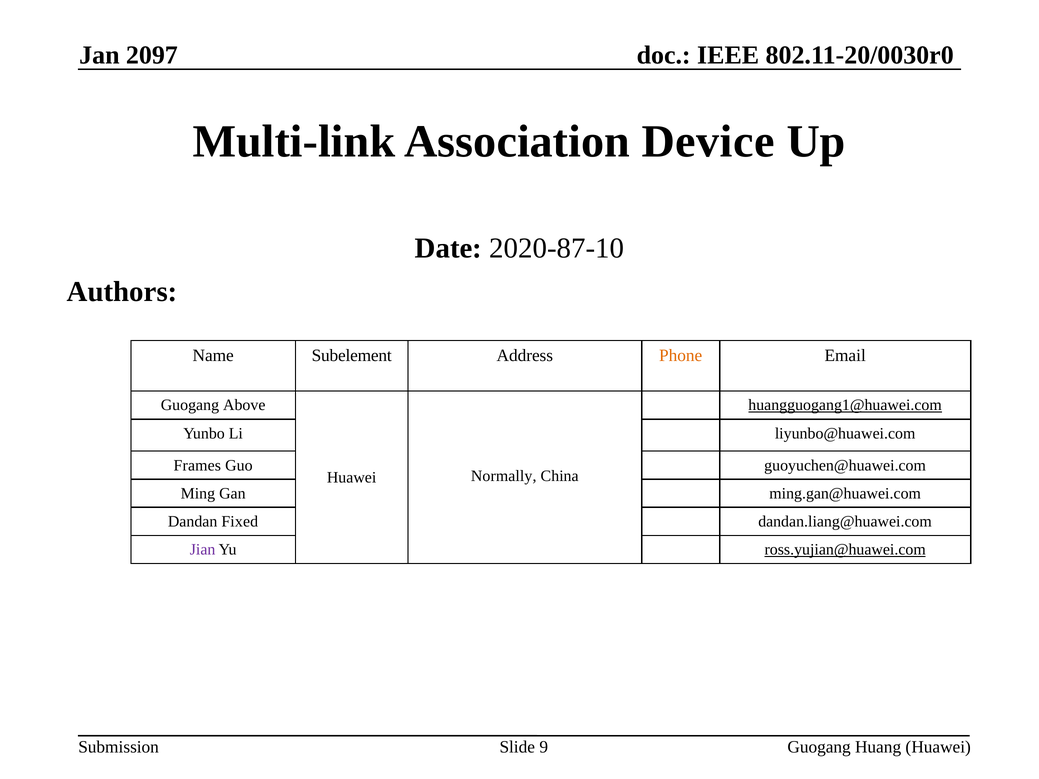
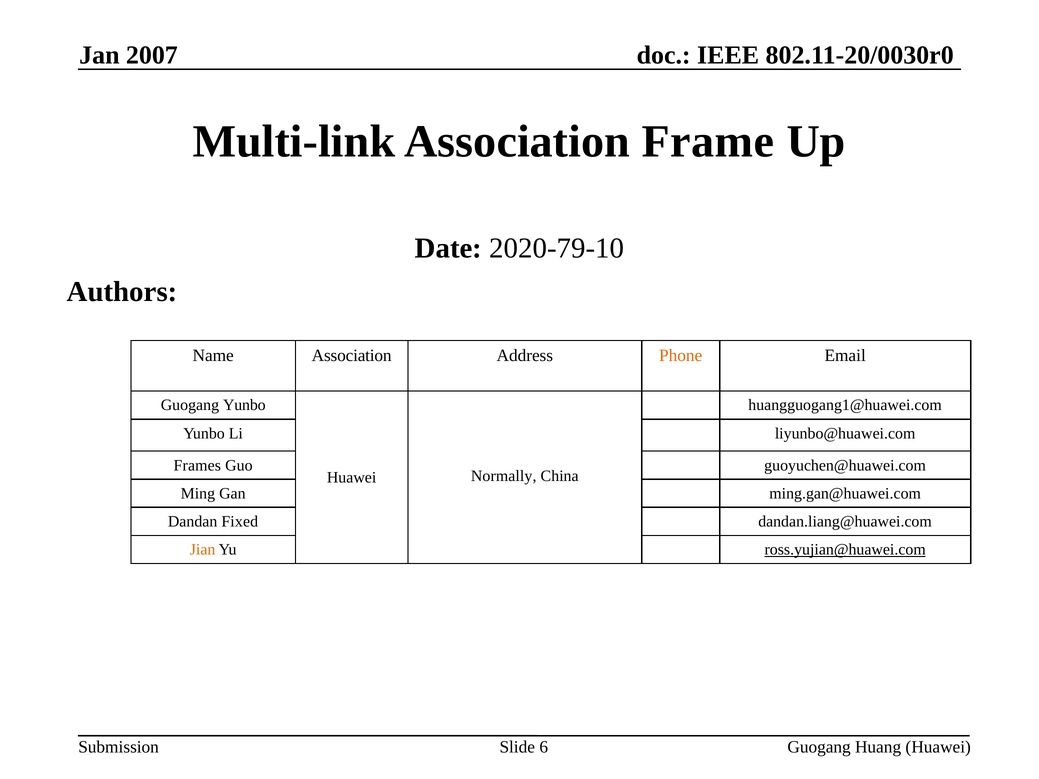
2097: 2097 -> 2007
Device: Device -> Frame
2020-87-10: 2020-87-10 -> 2020-79-10
Name Subelement: Subelement -> Association
Guogang Above: Above -> Yunbo
huangguogang1@huawei.com underline: present -> none
Jian colour: purple -> orange
9: 9 -> 6
